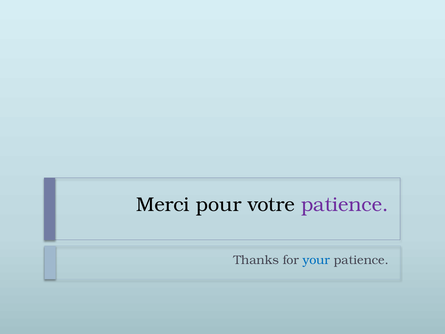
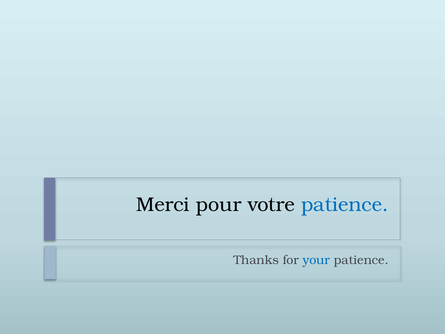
patience at (345, 205) colour: purple -> blue
